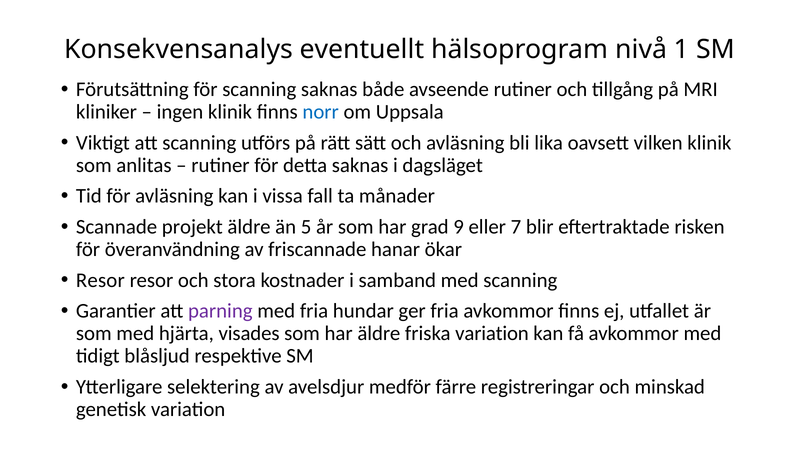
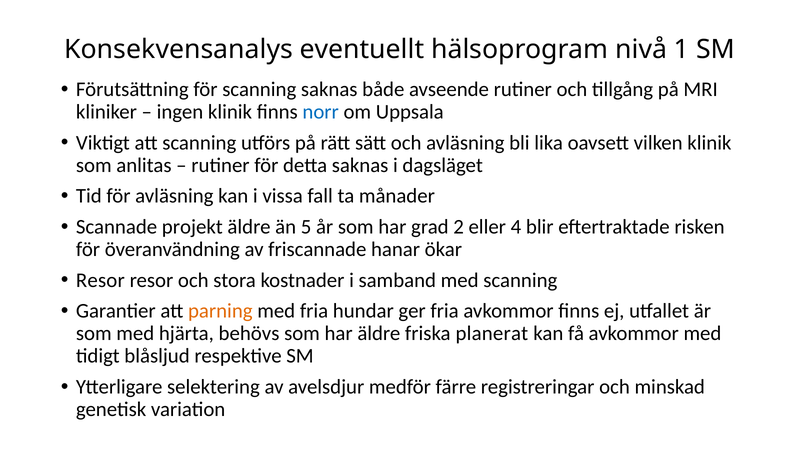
9: 9 -> 2
7: 7 -> 4
parning colour: purple -> orange
visades: visades -> behövs
friska variation: variation -> planerat
